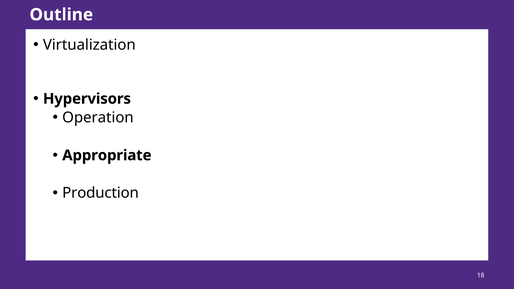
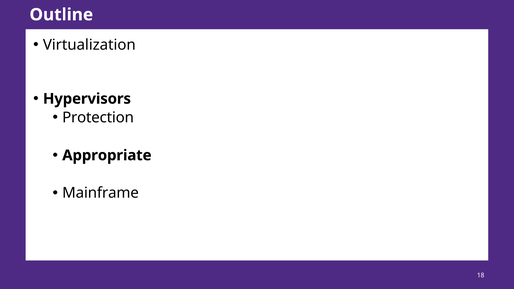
Operation: Operation -> Protection
Production: Production -> Mainframe
